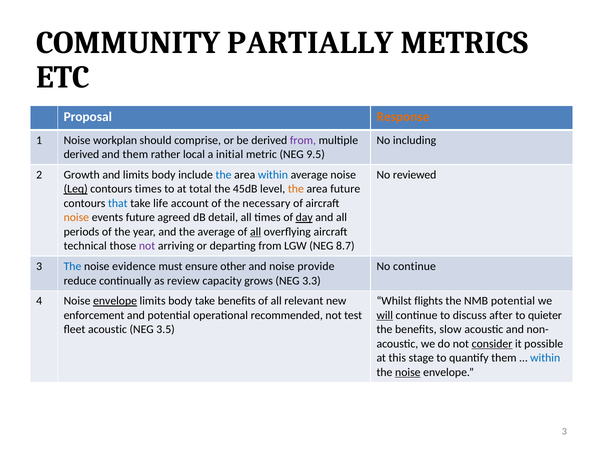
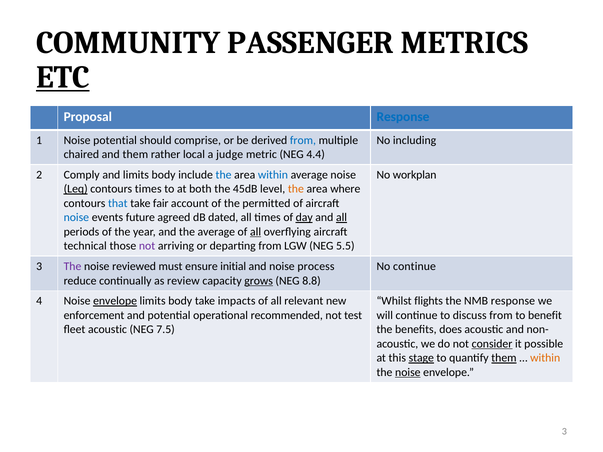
PARTIALLY: PARTIALLY -> PASSENGER
ETC underline: none -> present
Response at (403, 117) colour: orange -> blue
Noise workplan: workplan -> potential
from at (303, 140) colour: purple -> blue
derived at (81, 155): derived -> chaired
initial: initial -> judge
9.5: 9.5 -> 4.4
Growth: Growth -> Comply
reviewed: reviewed -> workplan
total: total -> both
area future: future -> where
life: life -> fair
necessary: necessary -> permitted
noise at (76, 218) colour: orange -> blue
detail: detail -> dated
all at (342, 218) underline: none -> present
8.7: 8.7 -> 5.5
The at (72, 267) colour: blue -> purple
evidence: evidence -> reviewed
other: other -> initial
provide: provide -> process
grows underline: none -> present
3.3: 3.3 -> 8.8
take benefits: benefits -> impacts
NMB potential: potential -> response
will underline: present -> none
discuss after: after -> from
quieter: quieter -> benefit
3.5: 3.5 -> 7.5
slow: slow -> does
stage underline: none -> present
them at (504, 358) underline: none -> present
within at (545, 358) colour: blue -> orange
